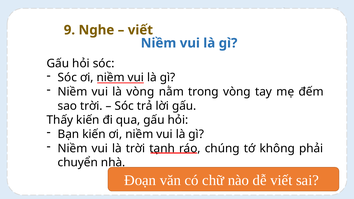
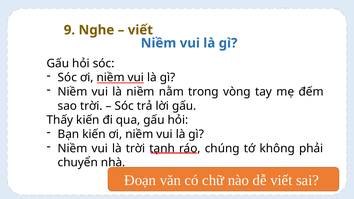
là vòng: vòng -> niềm
